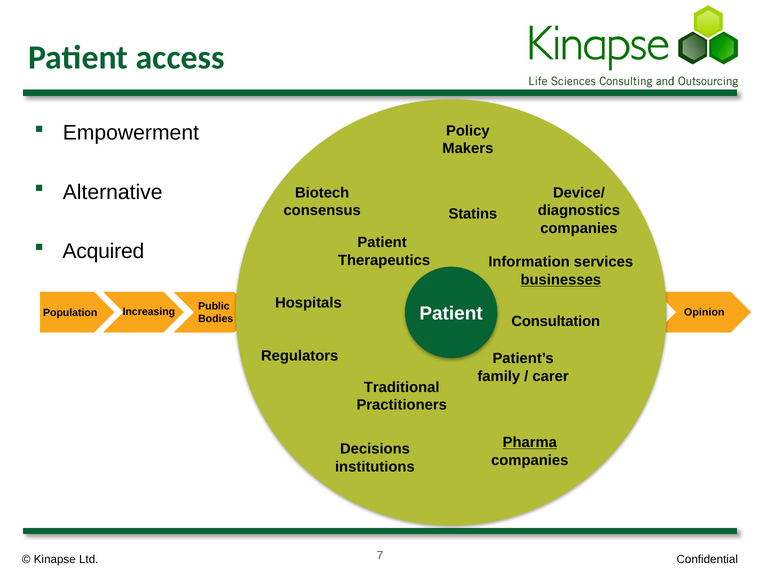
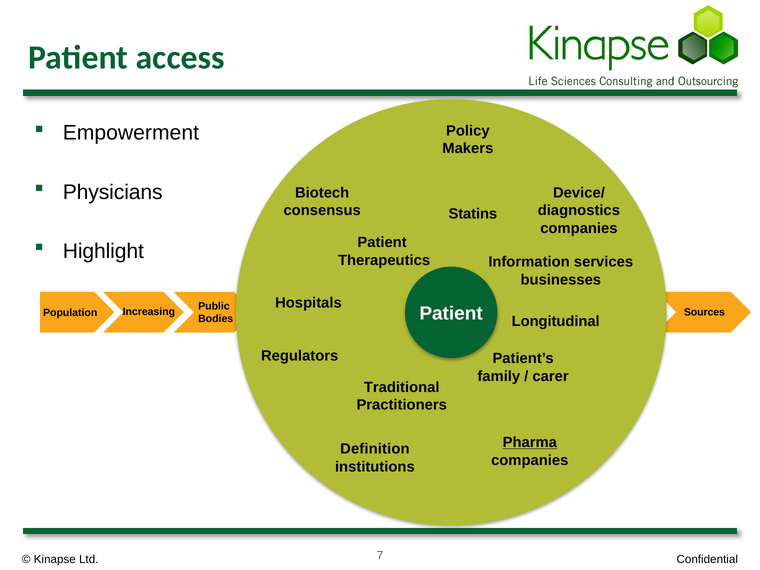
Alternative at (113, 192): Alternative -> Physicians
Acquired: Acquired -> Highlight
businesses underline: present -> none
Opinion: Opinion -> Sources
Consultation: Consultation -> Longitudinal
Decisions: Decisions -> Definition
